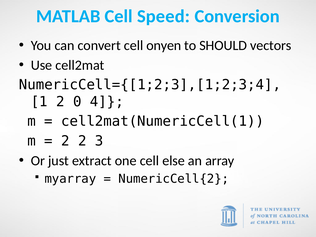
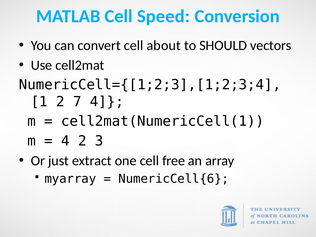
onyen: onyen -> about
0: 0 -> 7
2 at (65, 141): 2 -> 4
else: else -> free
NumericCell{2: NumericCell{2 -> NumericCell{6
